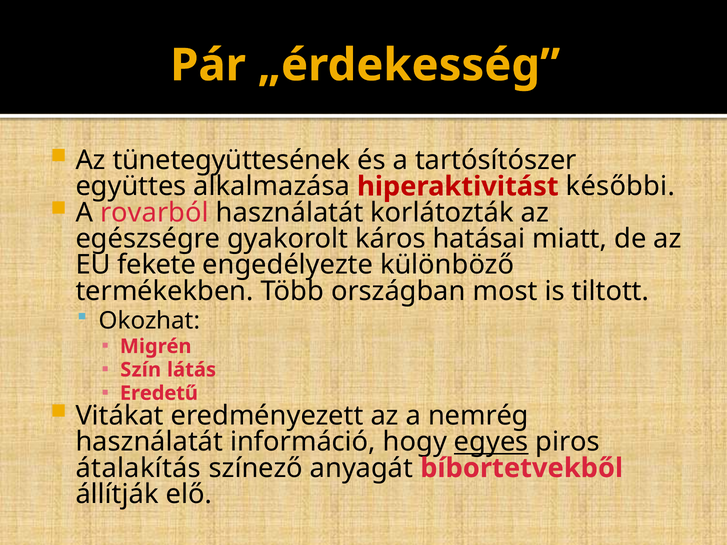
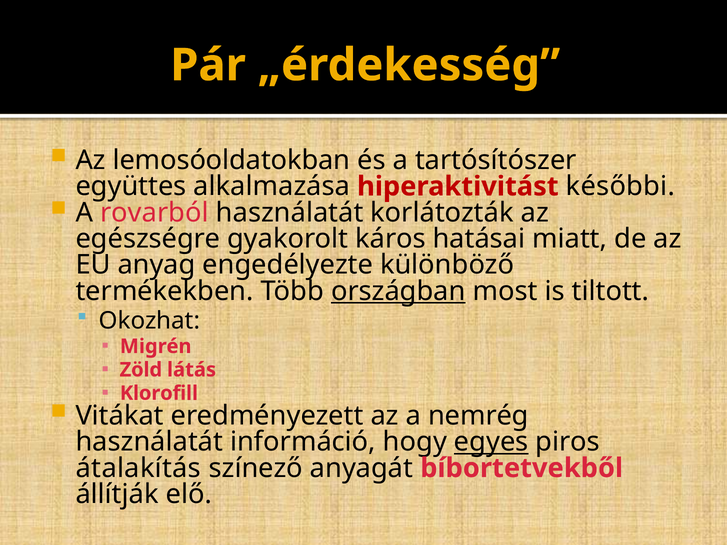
tünetegyüttesének: tünetegyüttesének -> lemosóoldatokban
fekete: fekete -> anyag
országban underline: none -> present
Szín: Szín -> Zöld
Eredetű: Eredetű -> Klorofill
